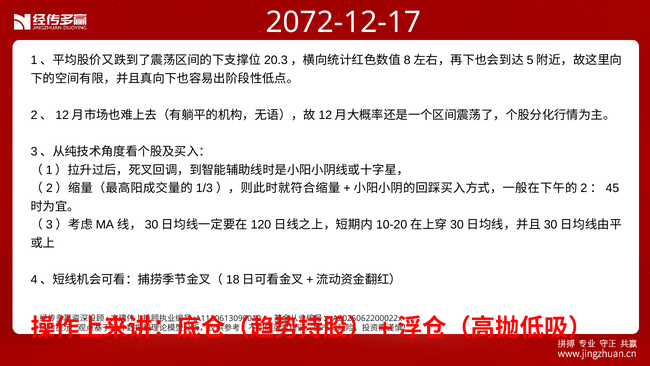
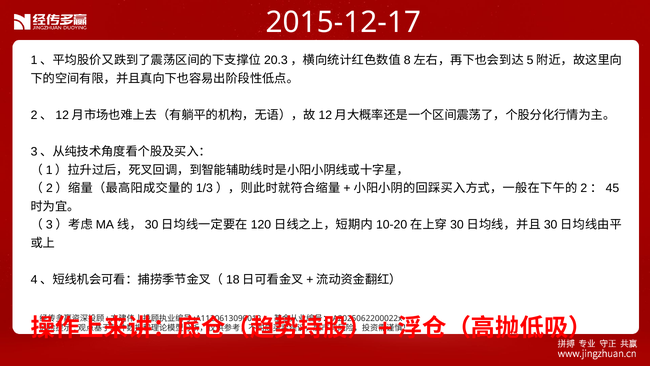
2072-12-17: 2072-12-17 -> 2015-12-17
